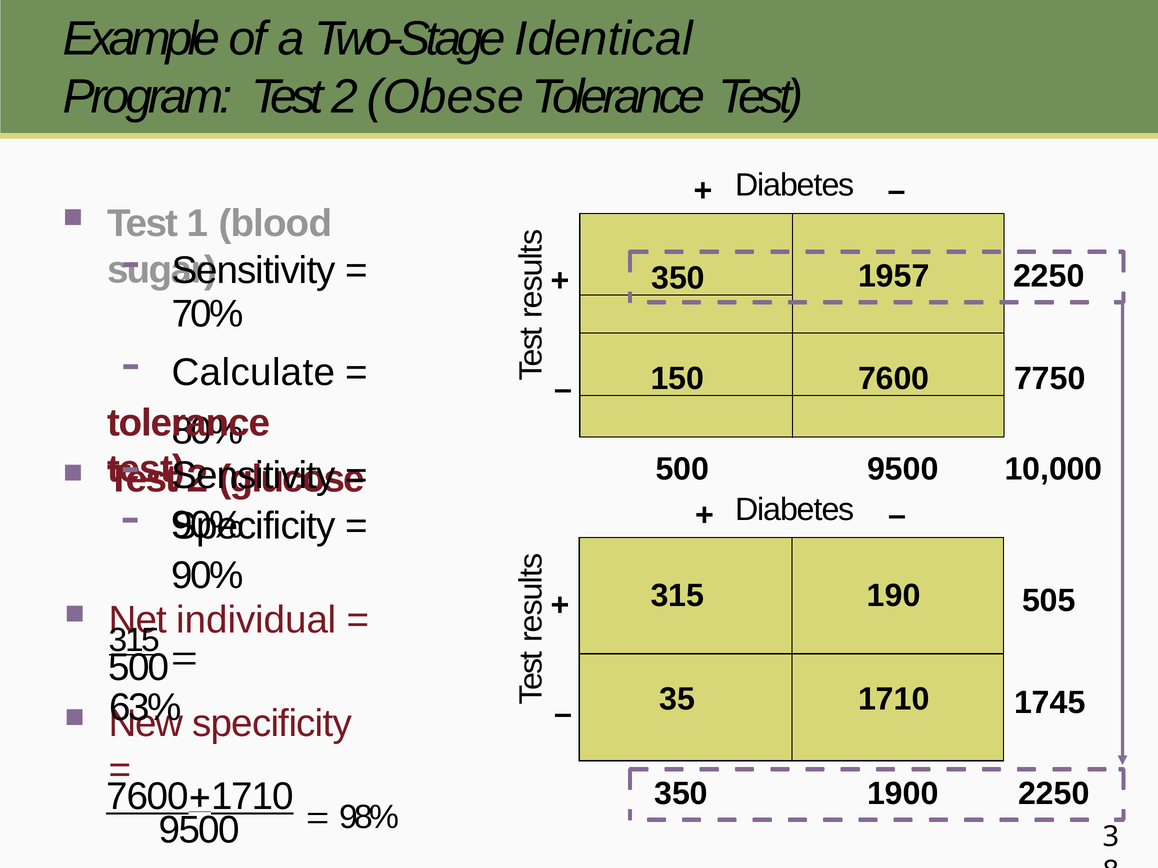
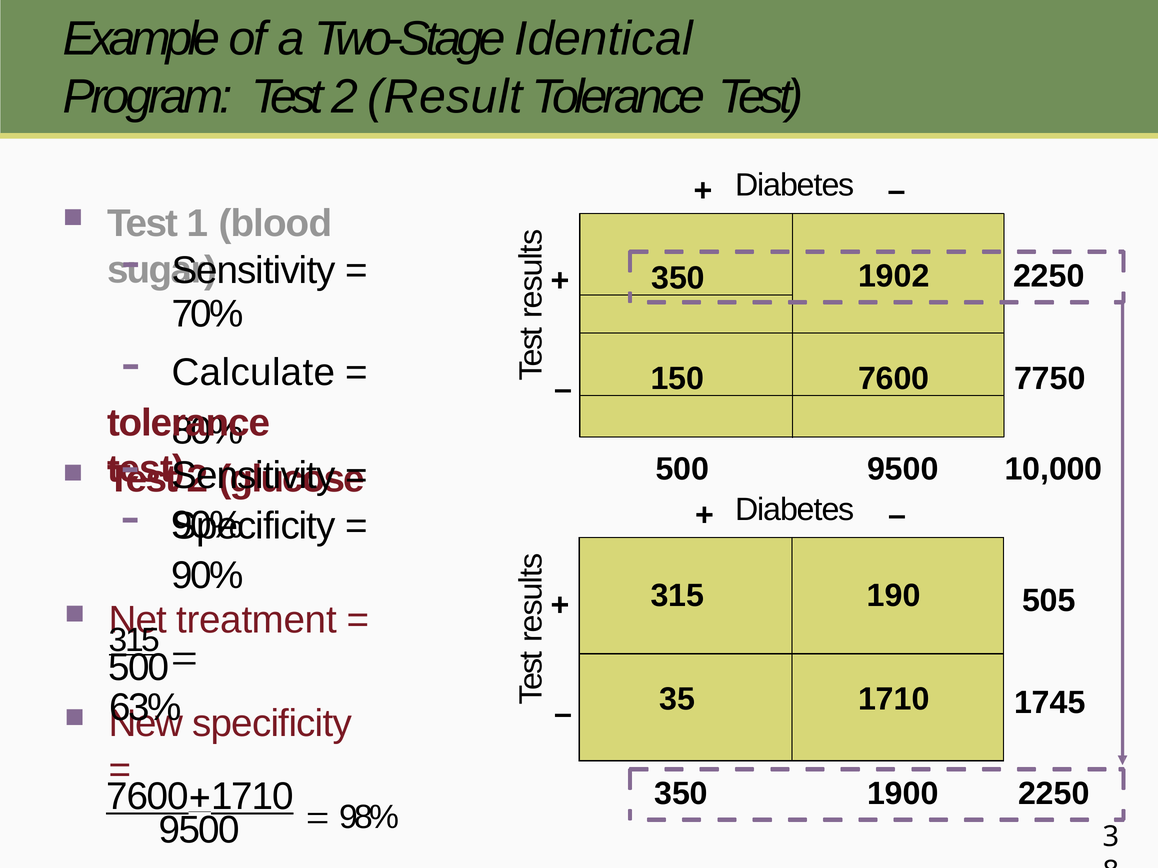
Obese: Obese -> Result
1957: 1957 -> 1902
individual: individual -> treatment
